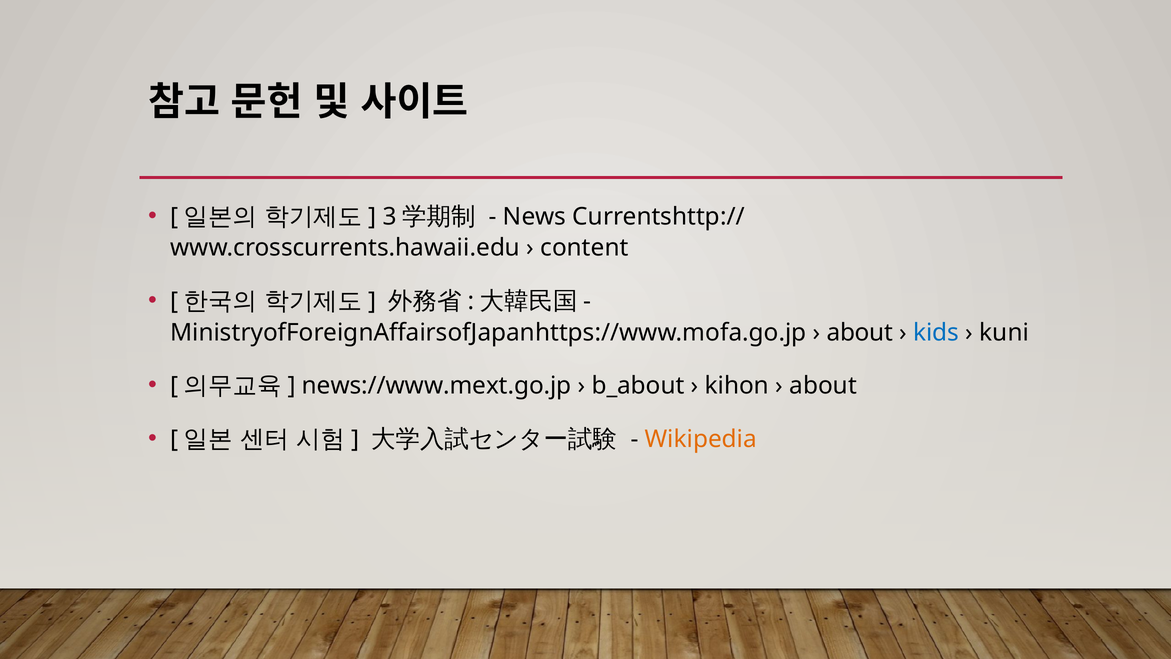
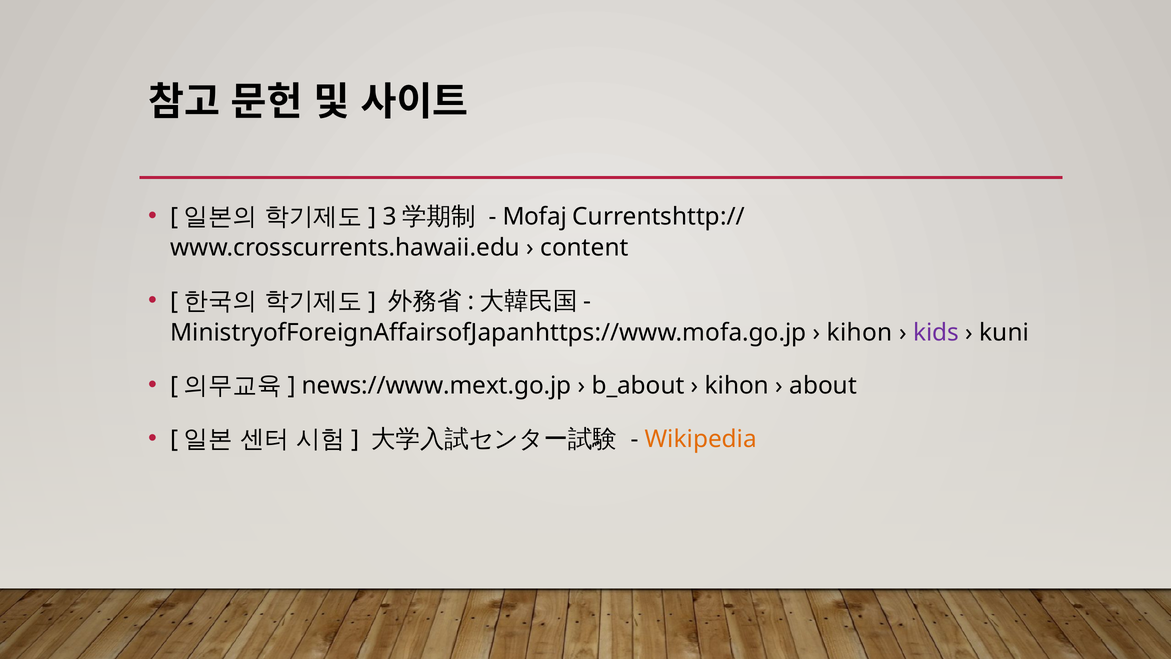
News: News -> Mofaj
about at (860, 332): about -> kihon
kids colour: blue -> purple
